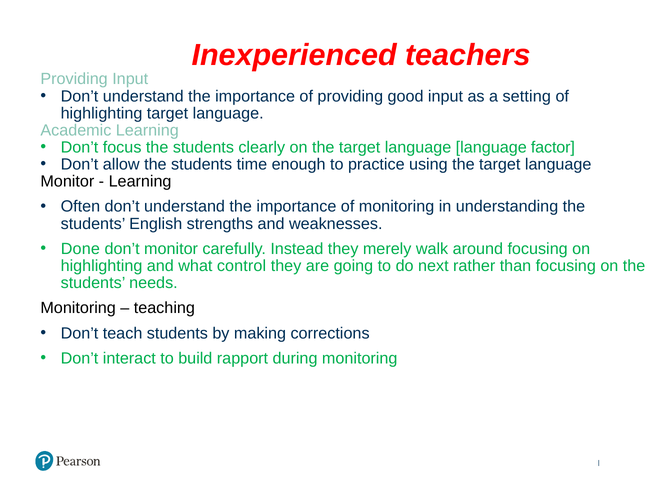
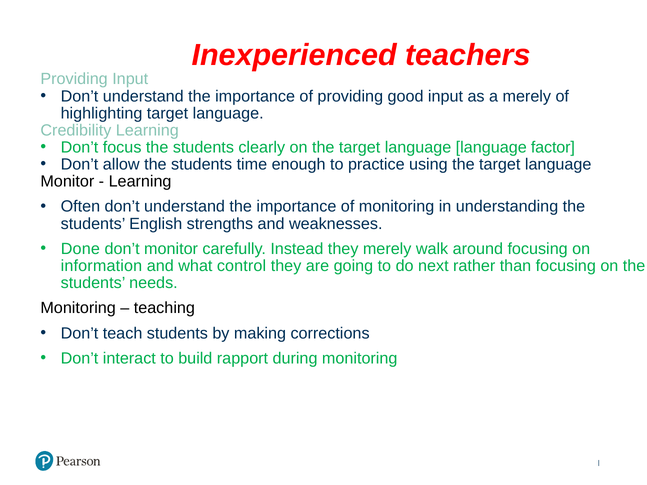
a setting: setting -> merely
Academic: Academic -> Credibility
highlighting at (102, 266): highlighting -> information
